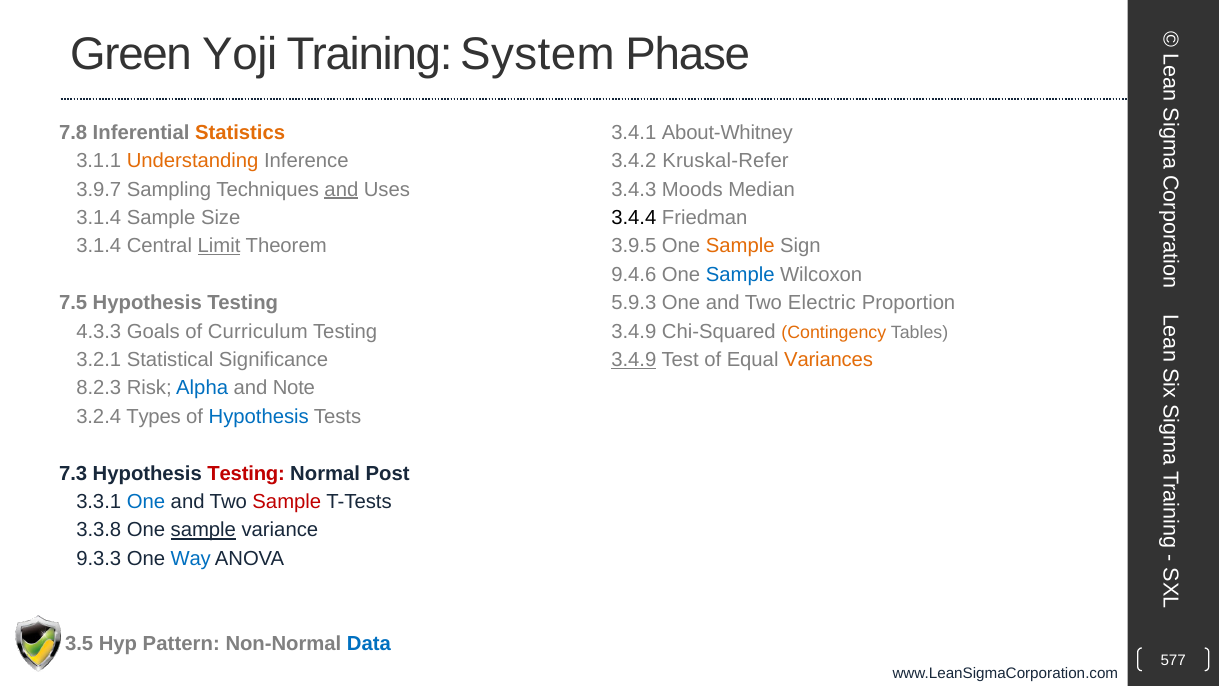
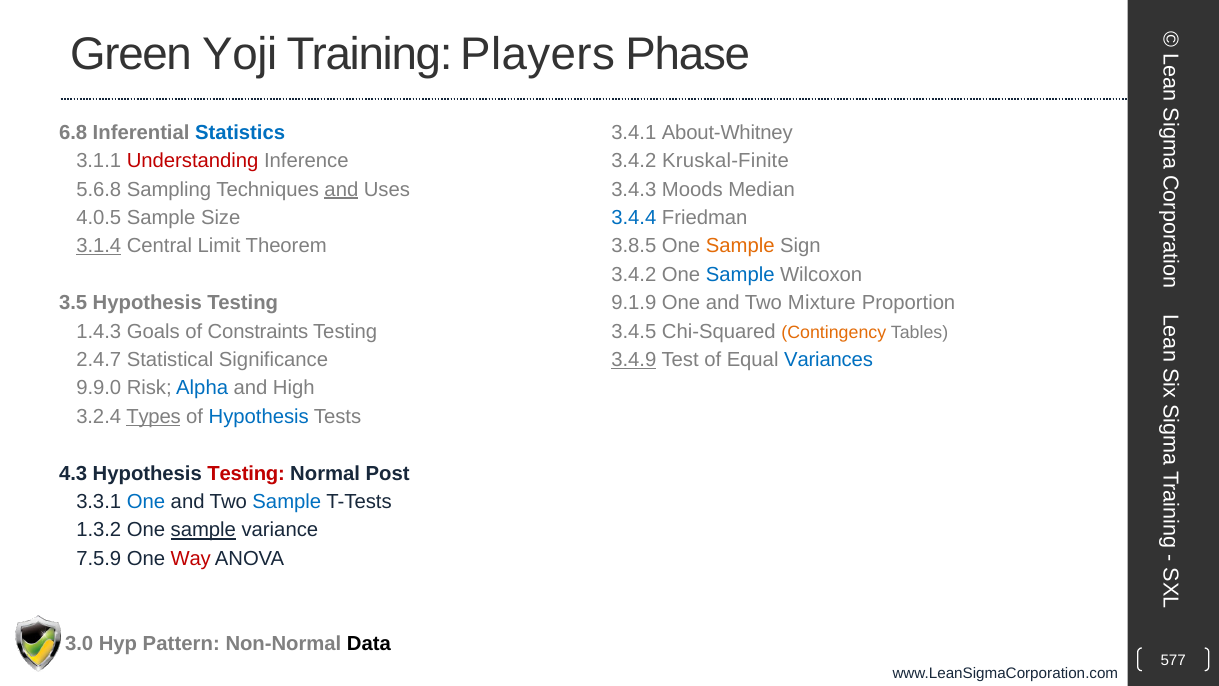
System: System -> Players
7.8: 7.8 -> 6.8
Statistics colour: orange -> blue
Understanding colour: orange -> red
Kruskal-Refer: Kruskal-Refer -> Kruskal-Finite
3.9.7: 3.9.7 -> 5.6.8
3.1.4 at (99, 218): 3.1.4 -> 4.0.5
3.4.4 colour: black -> blue
3.1.4 at (99, 246) underline: none -> present
Limit underline: present -> none
3.9.5: 3.9.5 -> 3.8.5
9.4.6 at (634, 274): 9.4.6 -> 3.4.2
7.5: 7.5 -> 3.5
5.9.3: 5.9.3 -> 9.1.9
Electric: Electric -> Mixture
4.3.3: 4.3.3 -> 1.4.3
Curriculum: Curriculum -> Constraints
3.4.9 at (634, 331): 3.4.9 -> 3.4.5
3.2.1: 3.2.1 -> 2.4.7
Variances colour: orange -> blue
8.2.3: 8.2.3 -> 9.9.0
Note: Note -> High
Types underline: none -> present
7.3: 7.3 -> 4.3
Sample at (287, 502) colour: red -> blue
3.3.8: 3.3.8 -> 1.3.2
9.3.3: 9.3.3 -> 7.5.9
Way colour: blue -> red
3.5: 3.5 -> 3.0
Data colour: blue -> black
